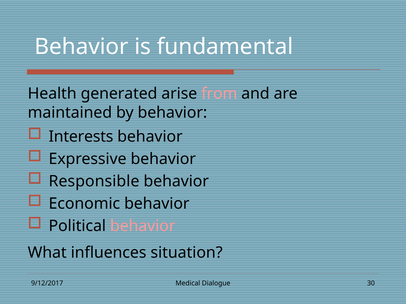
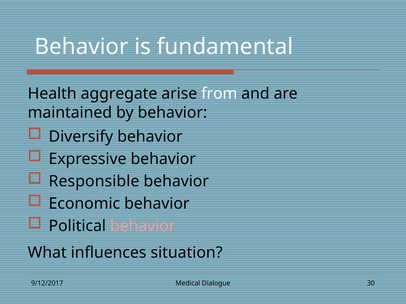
generated: generated -> aggregate
from colour: pink -> white
Interests: Interests -> Diversify
